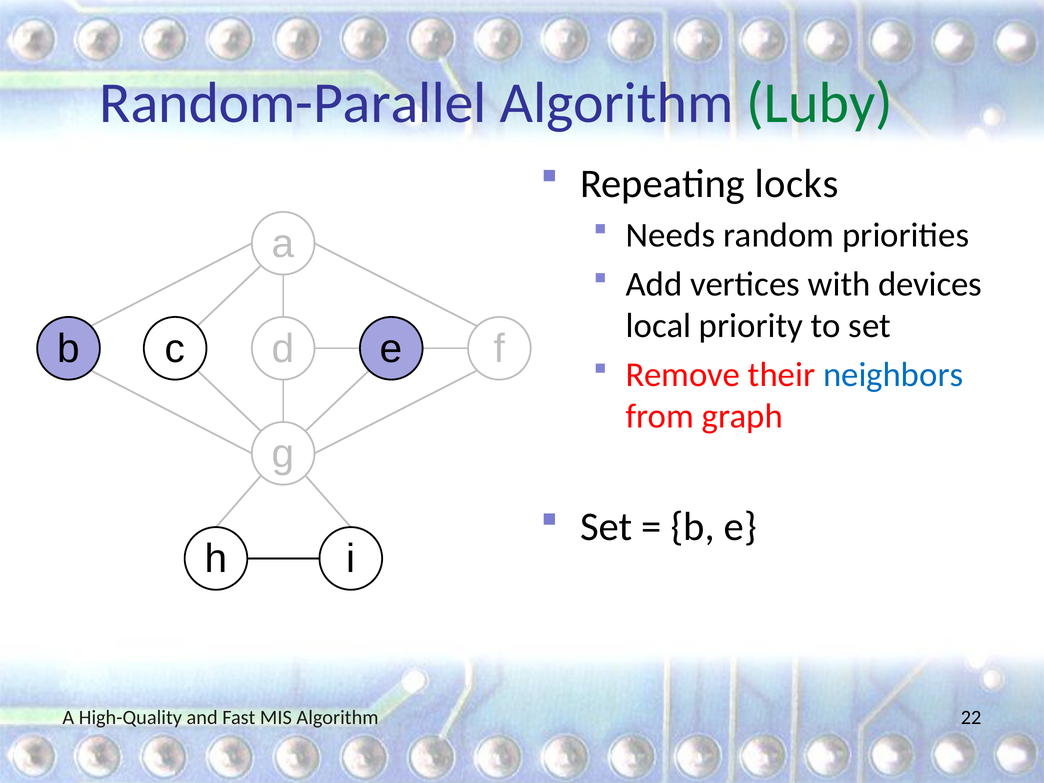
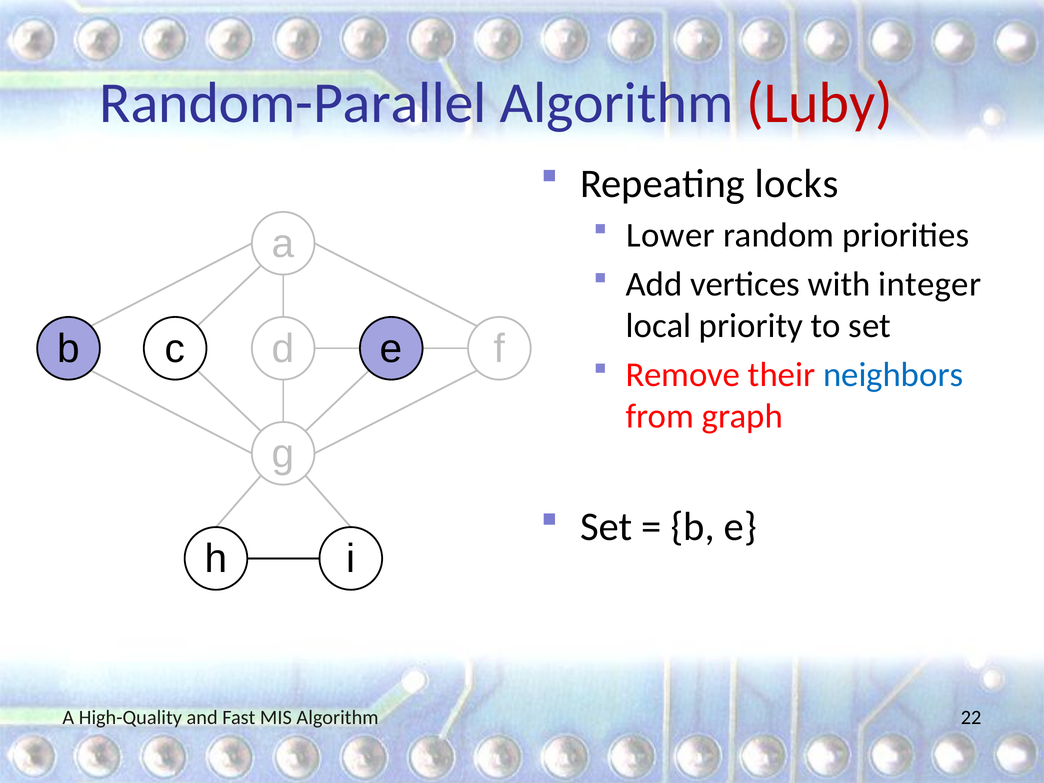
Luby colour: green -> red
Needs: Needs -> Lower
devices: devices -> integer
